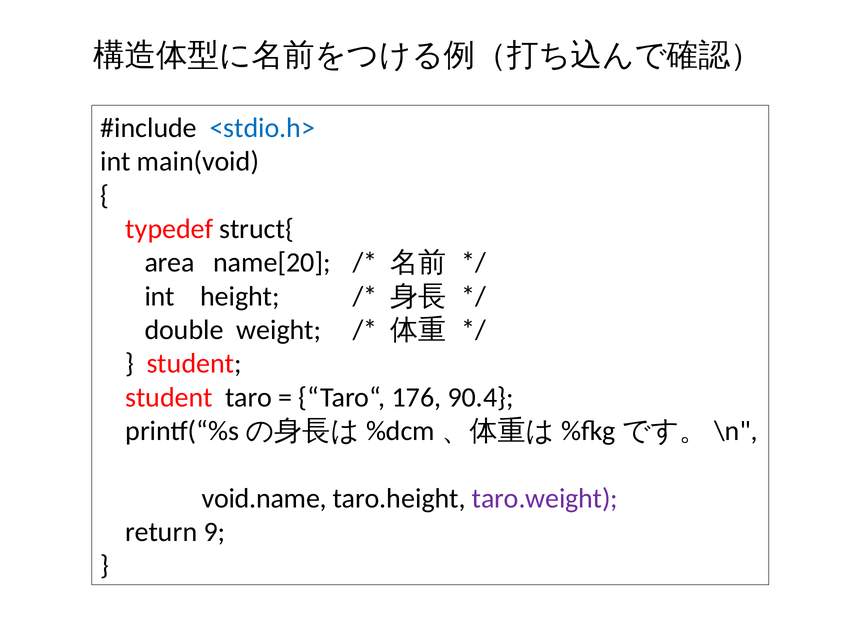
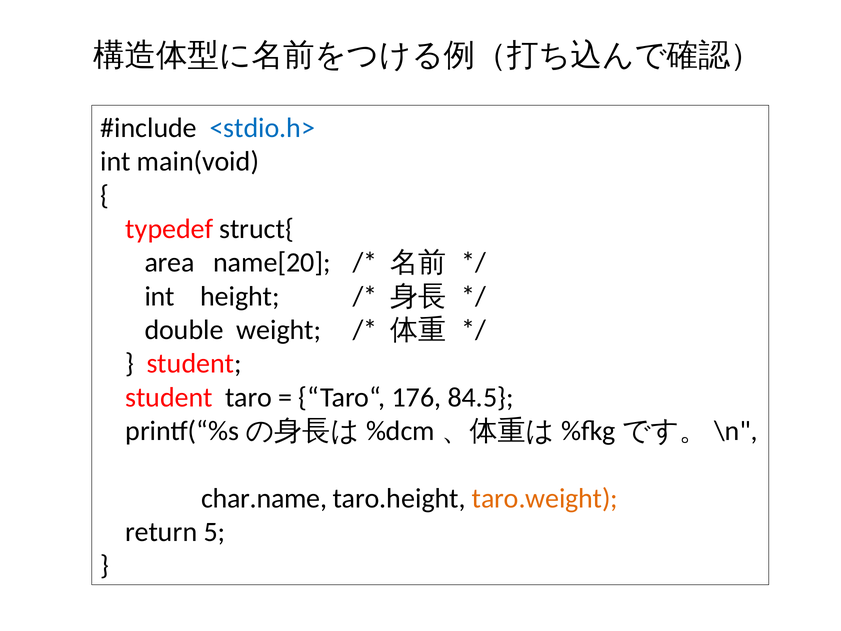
90.4: 90.4 -> 84.5
void.name: void.name -> char.name
taro.weight colour: purple -> orange
9: 9 -> 5
